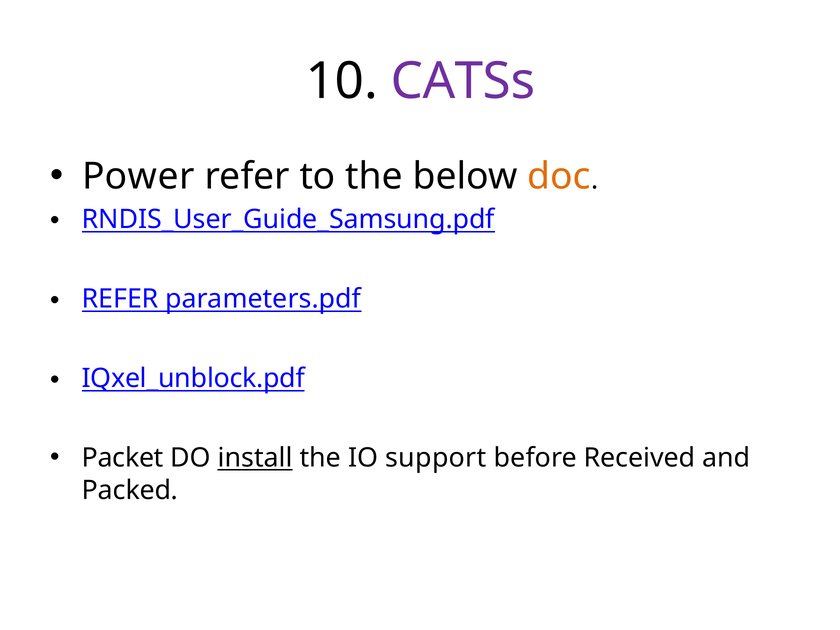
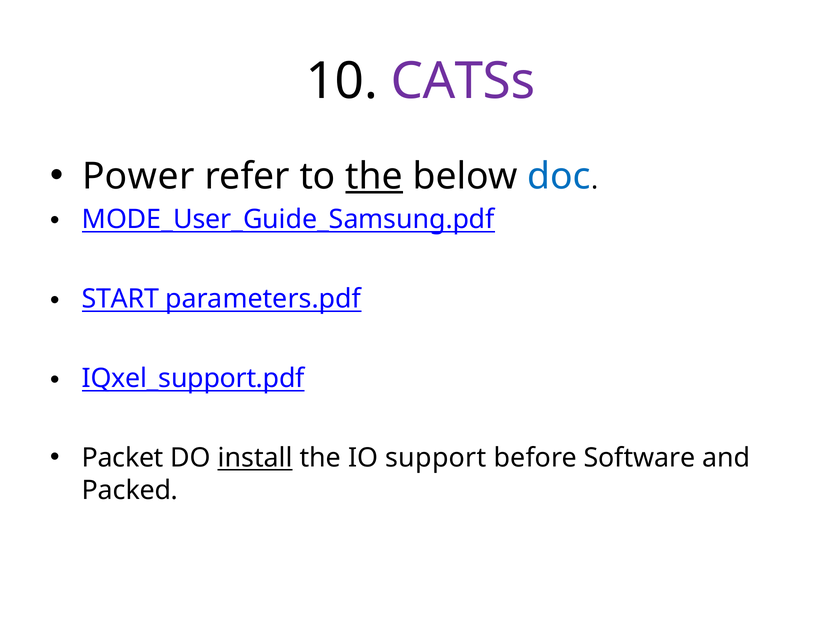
the at (374, 176) underline: none -> present
doc colour: orange -> blue
RNDIS_User_Guide_Samsung.pdf: RNDIS_User_Guide_Samsung.pdf -> MODE_User_Guide_Samsung.pdf
REFER at (120, 299): REFER -> START
IQxel_unblock.pdf: IQxel_unblock.pdf -> IQxel_support.pdf
Received: Received -> Software
